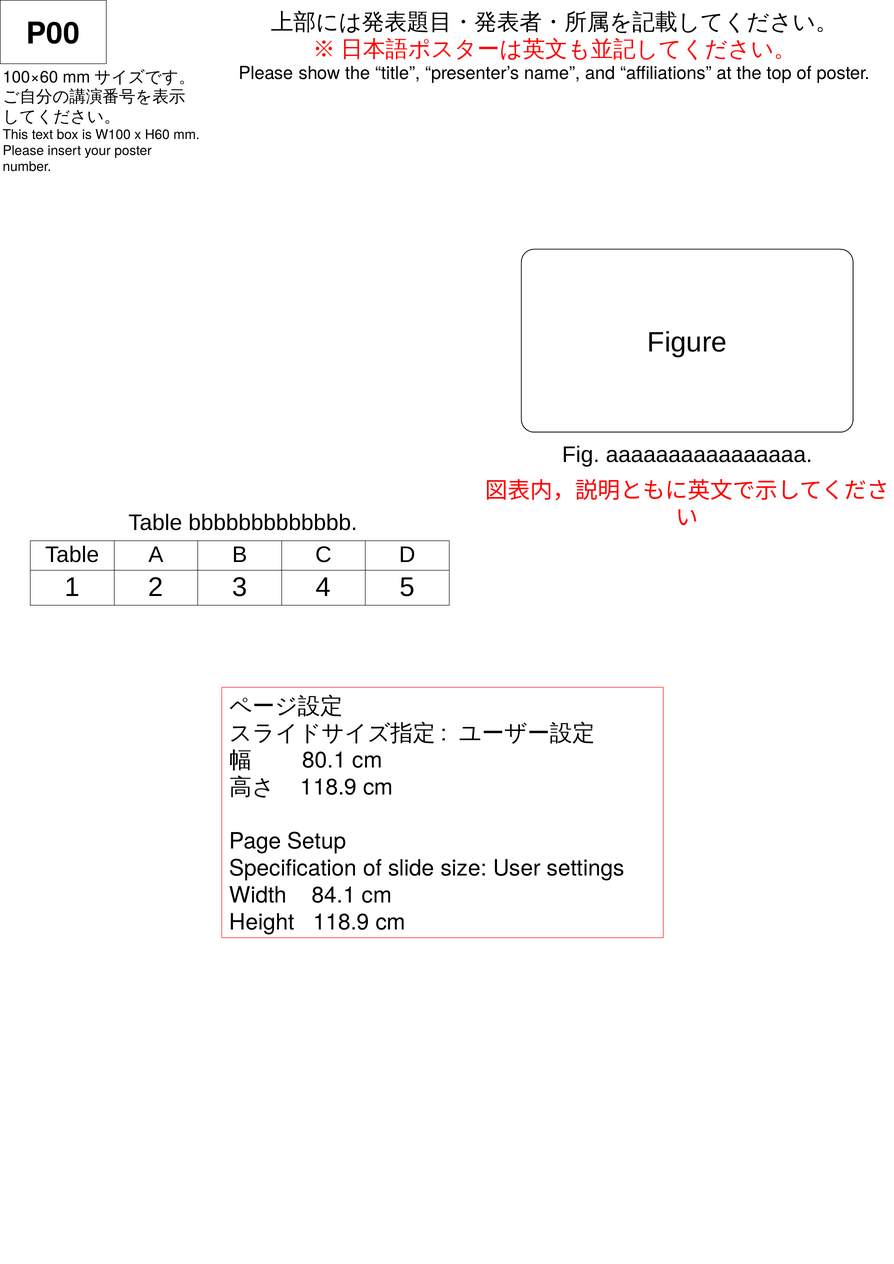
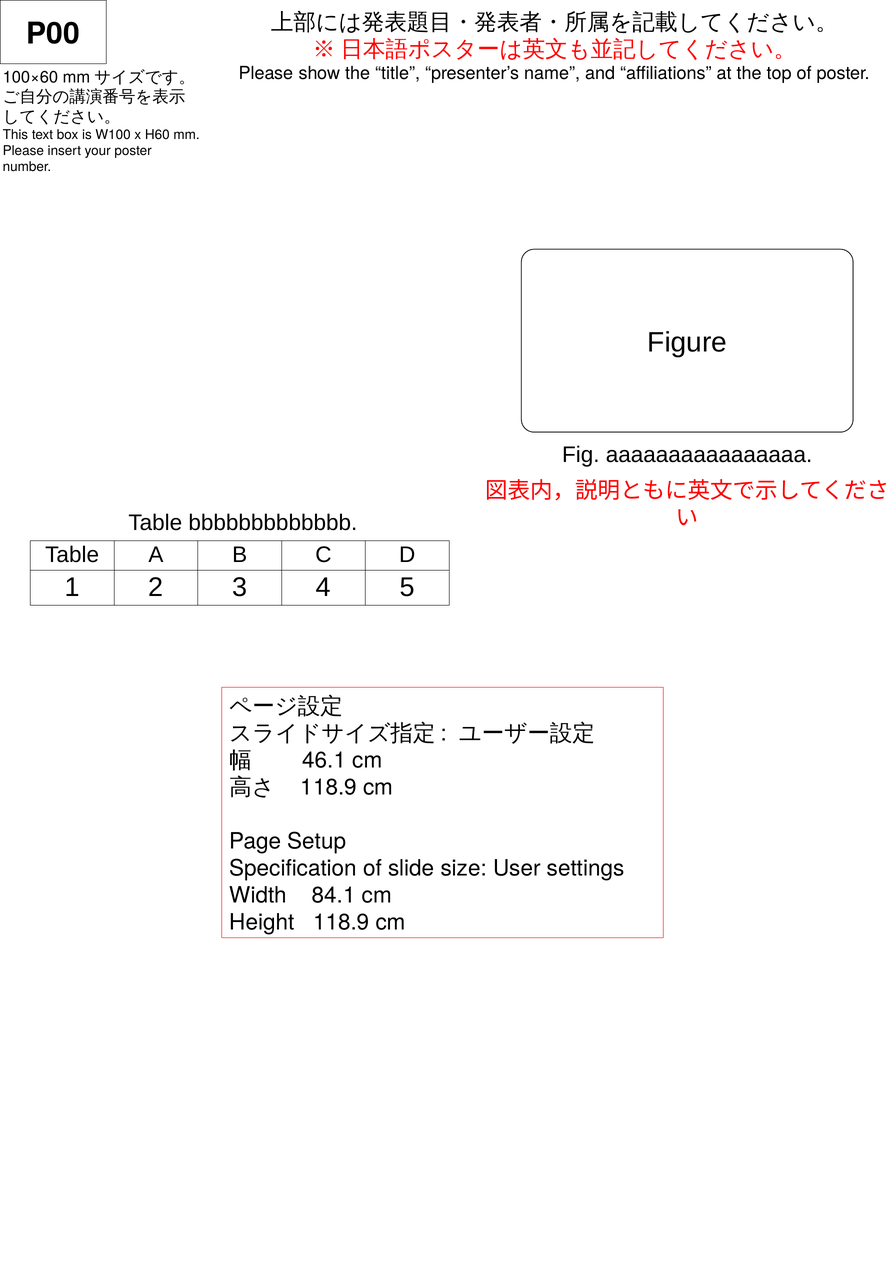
80.1: 80.1 -> 46.1
